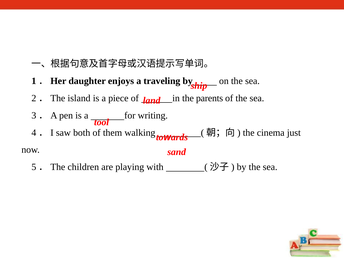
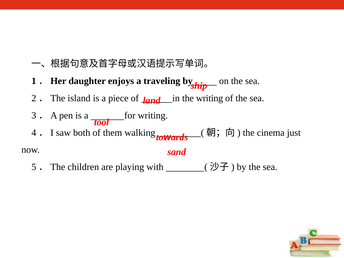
the parents: parents -> writing
